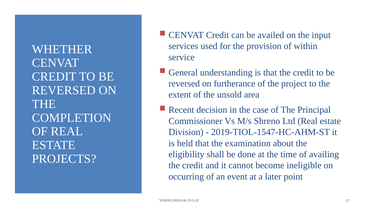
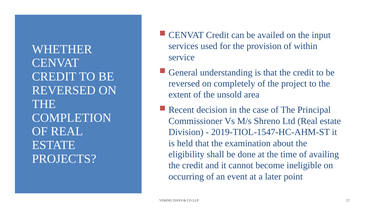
furtherance: furtherance -> completely
